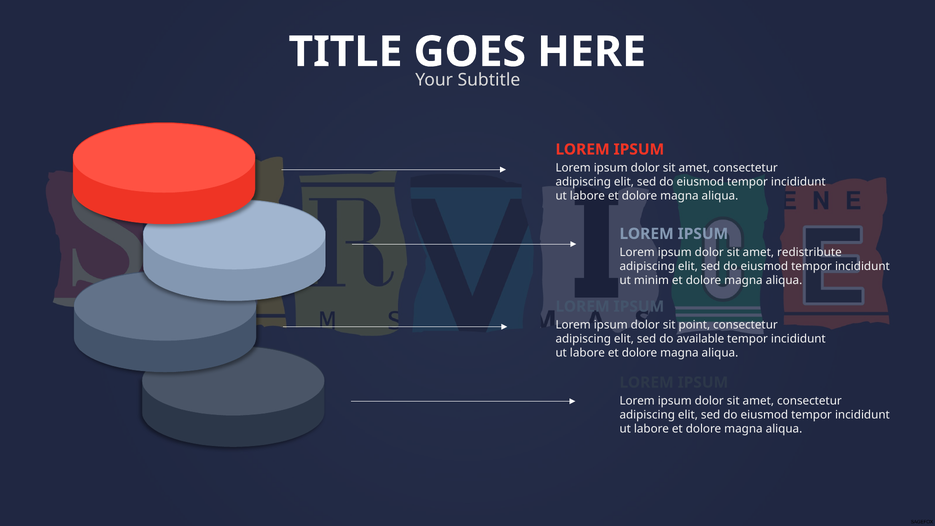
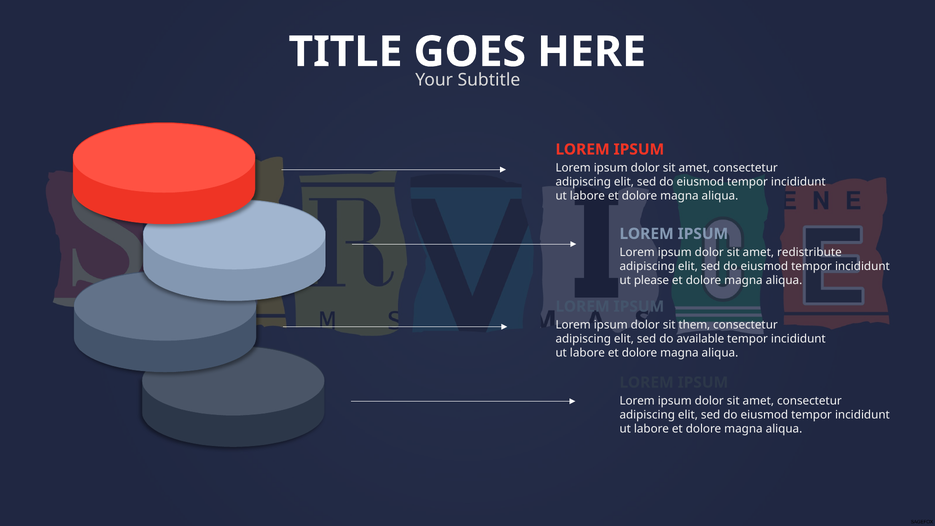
minim: minim -> please
point: point -> them
